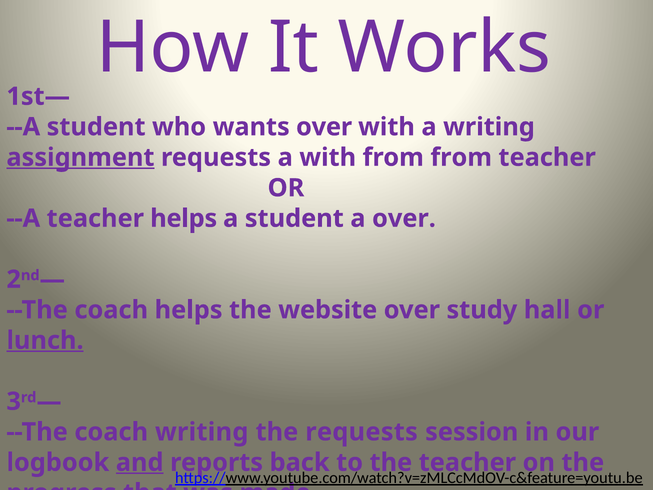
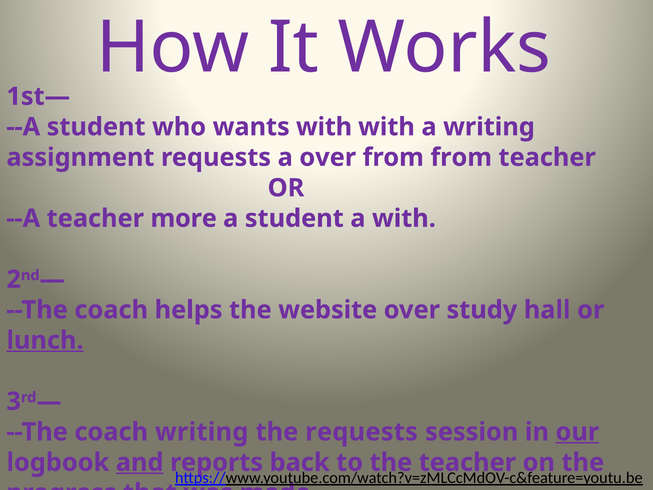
wants over: over -> with
assignment underline: present -> none
a with: with -> over
teacher helps: helps -> more
a over: over -> with
our underline: none -> present
